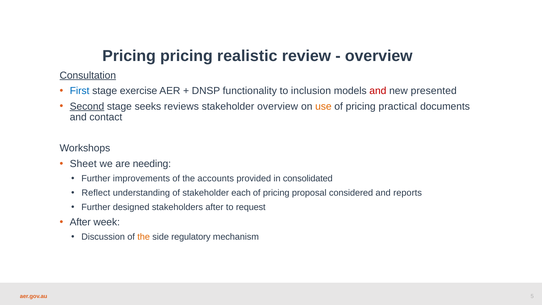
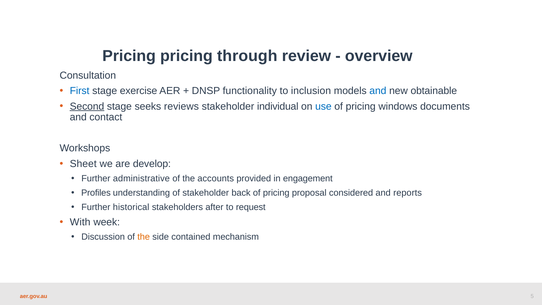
realistic: realistic -> through
Consultation underline: present -> none
and at (378, 91) colour: red -> blue
presented: presented -> obtainable
stakeholder overview: overview -> individual
use colour: orange -> blue
practical: practical -> windows
needing: needing -> develop
improvements: improvements -> administrative
consolidated: consolidated -> engagement
Reflect: Reflect -> Profiles
each: each -> back
designed: designed -> historical
After at (80, 222): After -> With
regulatory: regulatory -> contained
